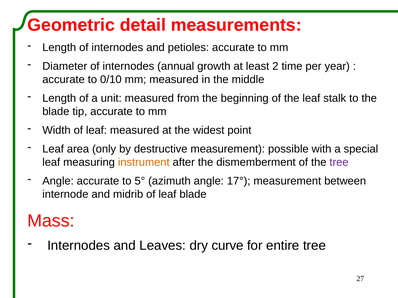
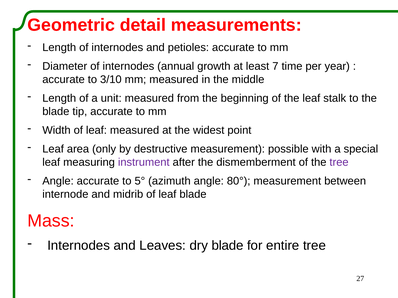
2: 2 -> 7
0/10: 0/10 -> 3/10
instrument colour: orange -> purple
17°: 17° -> 80°
dry curve: curve -> blade
